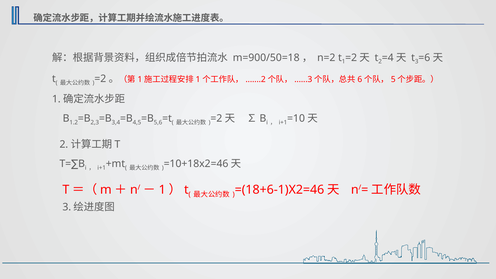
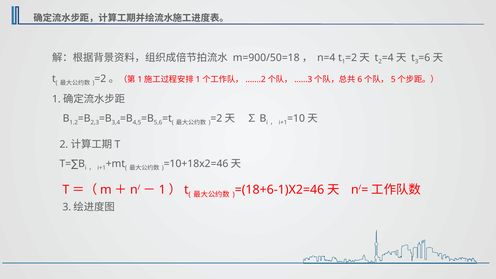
n=2: n=2 -> n=4
